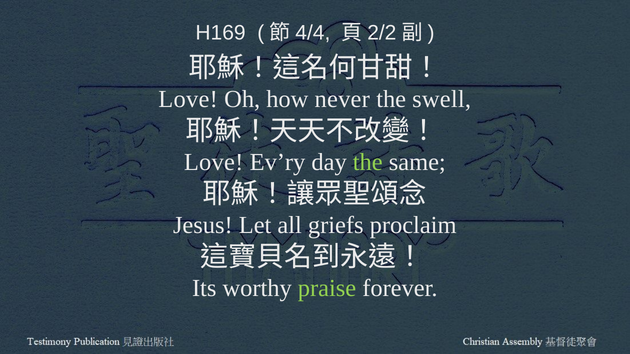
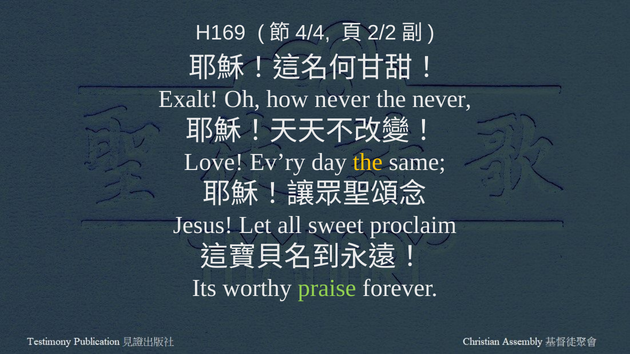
Love at (188, 99): Love -> Exalt
the swell: swell -> never
the at (368, 162) colour: light green -> yellow
griefs: griefs -> sweet
